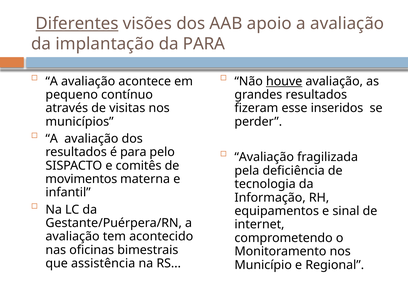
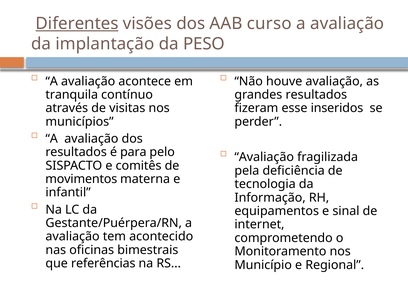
apoio: apoio -> curso
da PARA: PARA -> PESO
houve underline: present -> none
pequeno: pequeno -> tranquila
assistência: assistência -> referências
